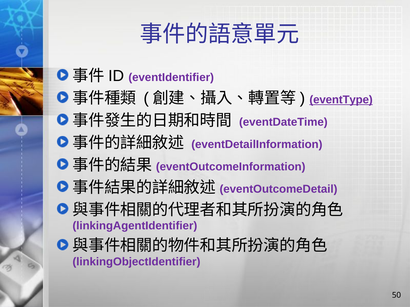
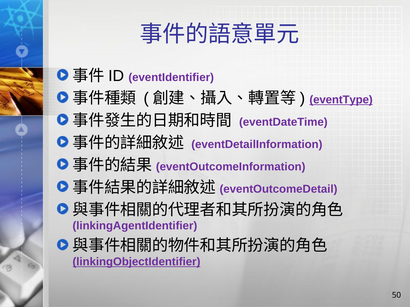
linkingObjectIdentifier underline: none -> present
